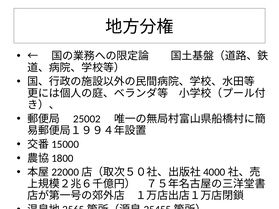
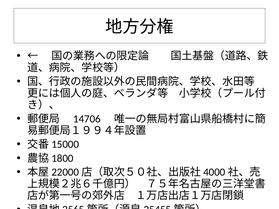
25002: 25002 -> 14706
